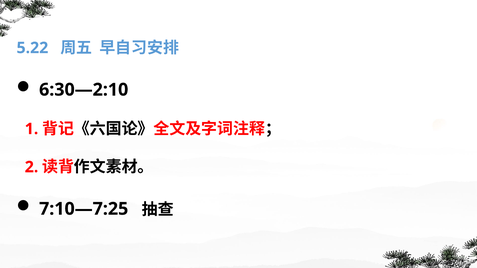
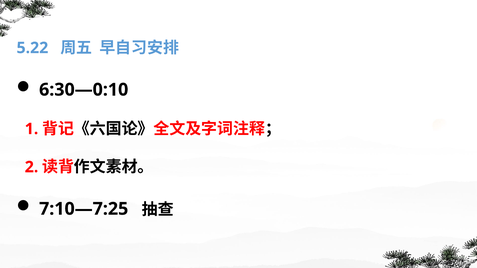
6:30—2:10: 6:30—2:10 -> 6:30—0:10
